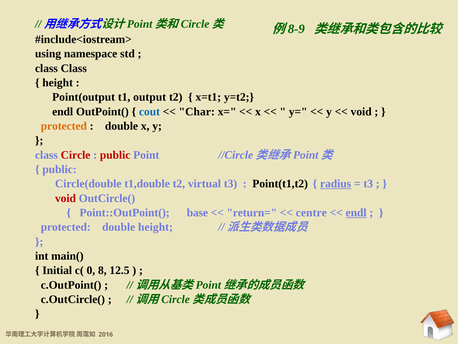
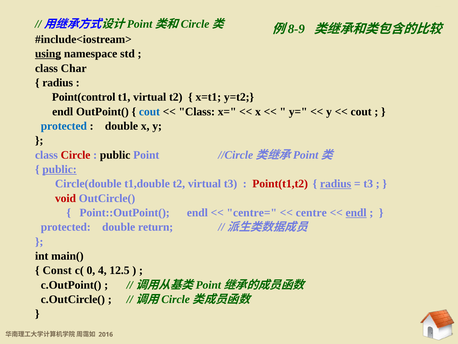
using underline: none -> present
class Class: Class -> Char
height at (58, 83): height -> radius
Point(output: Point(output -> Point(control
t1 output: output -> virtual
Char at (197, 111): Char -> Class
void at (361, 111): void -> cout
protected at (64, 126) colour: orange -> blue
public at (115, 155) colour: red -> black
public at (60, 169) underline: none -> present
Point(t1,t2 colour: black -> red
Point::OutPoint( base: base -> endl
return=: return= -> centre=
double height: height -> return
Initial: Initial -> Const
0 8: 8 -> 4
